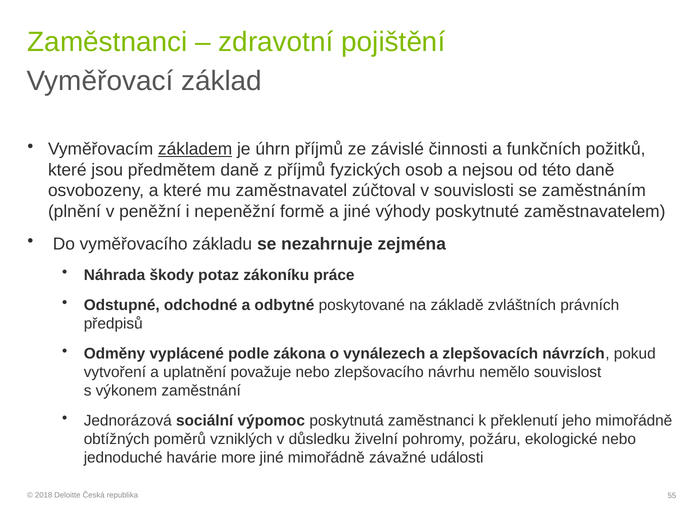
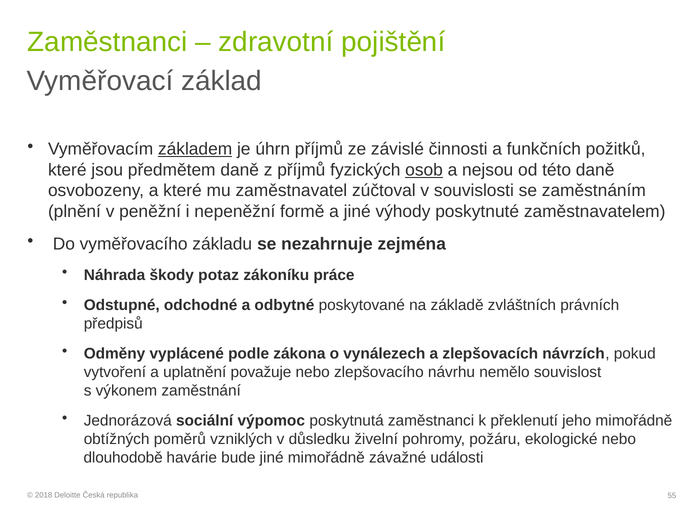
osob underline: none -> present
jednoduché: jednoduché -> dlouhodobě
more: more -> bude
